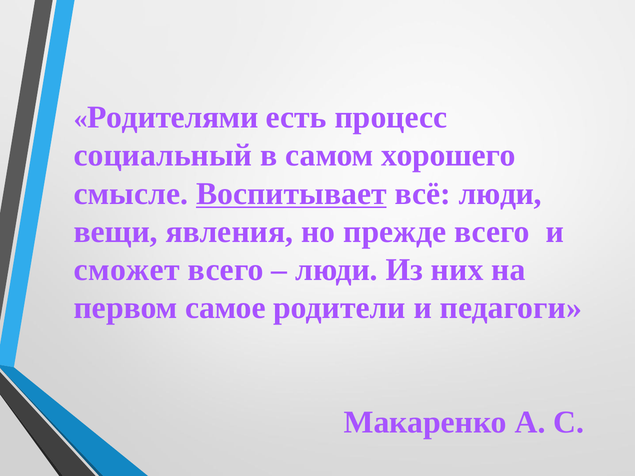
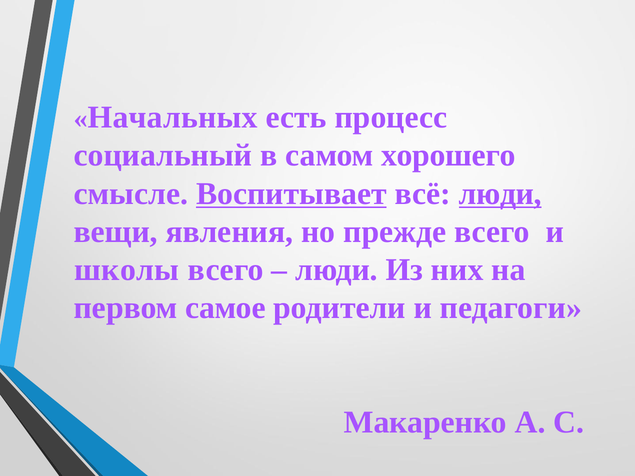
Родителями: Родителями -> Начальных
люди at (500, 194) underline: none -> present
сможет: сможет -> школы
